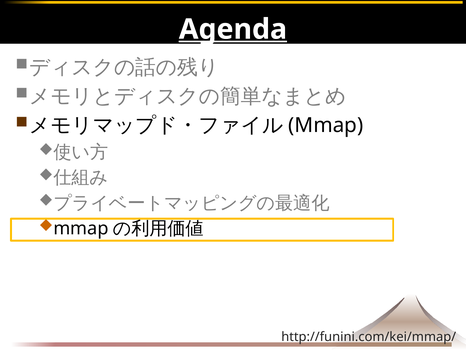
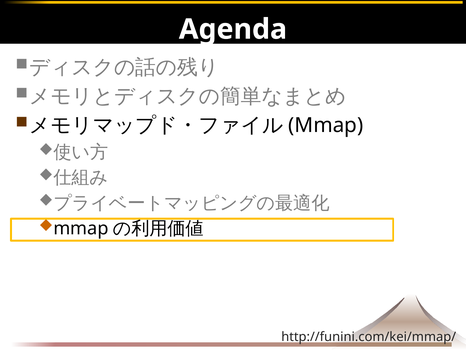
Agenda underline: present -> none
